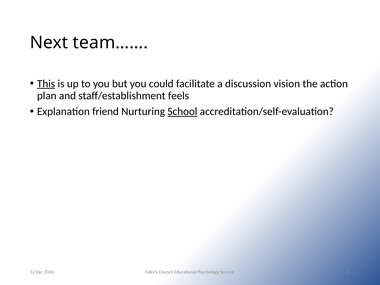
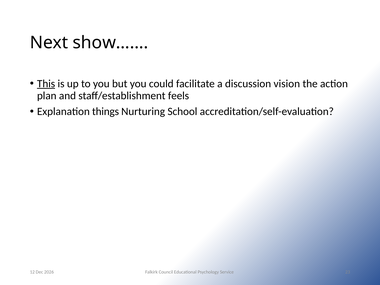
team……: team…… -> show……
friend: friend -> things
School underline: present -> none
